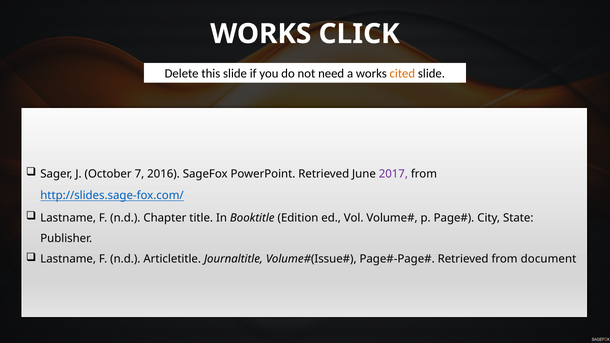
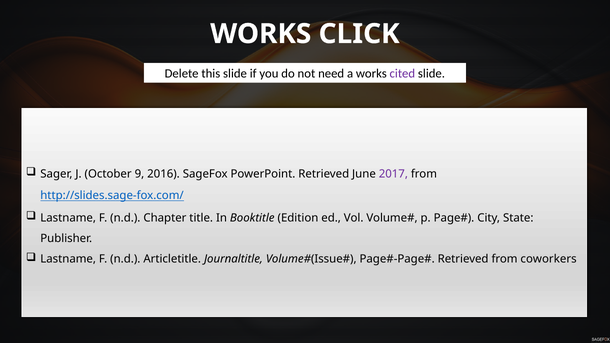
cited colour: orange -> purple
7: 7 -> 9
document: document -> coworkers
